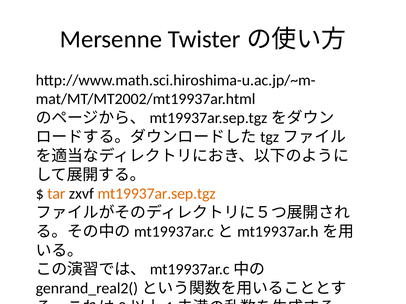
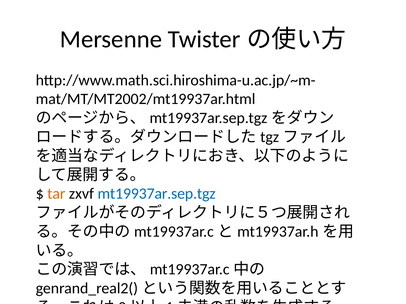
mt19937ar.sep.tgz colour: orange -> blue
